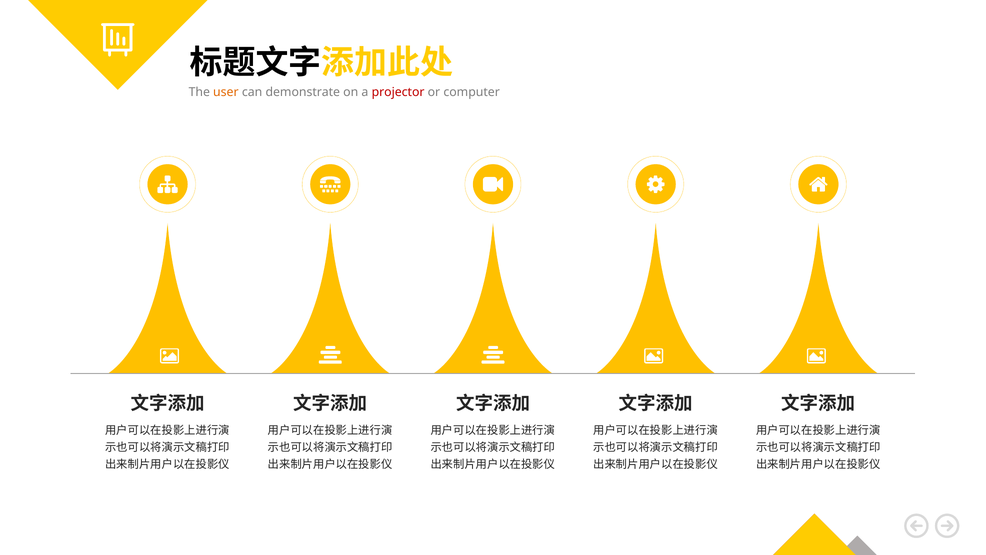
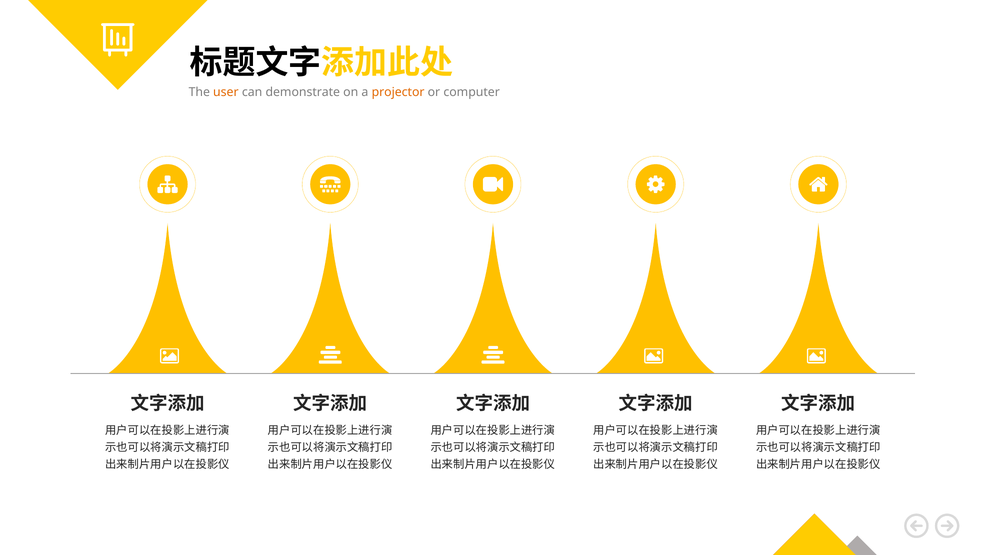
projector colour: red -> orange
